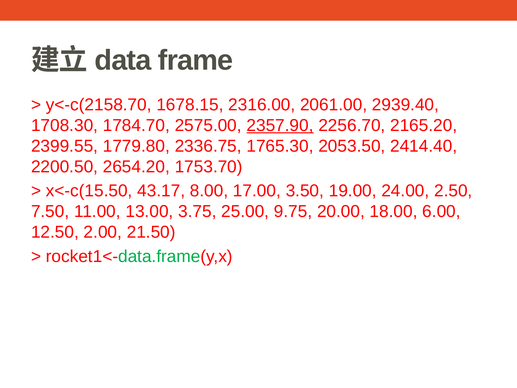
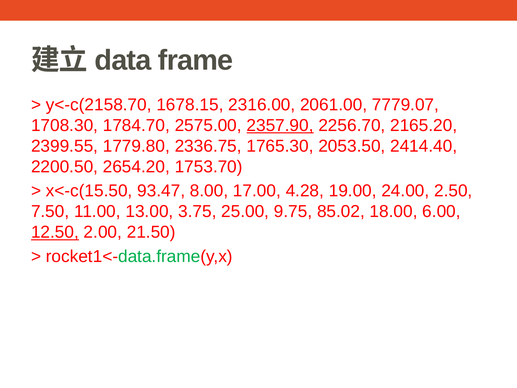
2939.40: 2939.40 -> 7779.07
43.17: 43.17 -> 93.47
3.50: 3.50 -> 4.28
20.00: 20.00 -> 85.02
12.50 underline: none -> present
